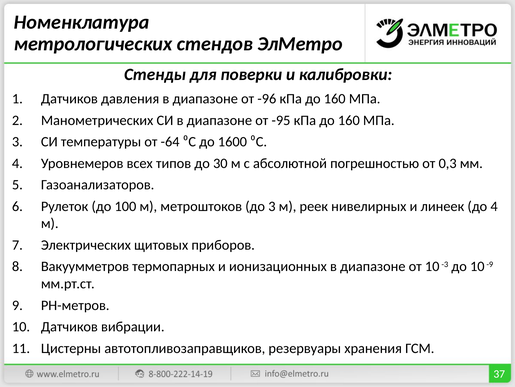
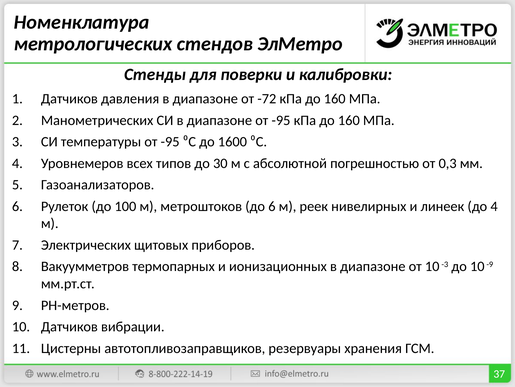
-96: -96 -> -72
температуры от -64: -64 -> -95
до 3: 3 -> 6
